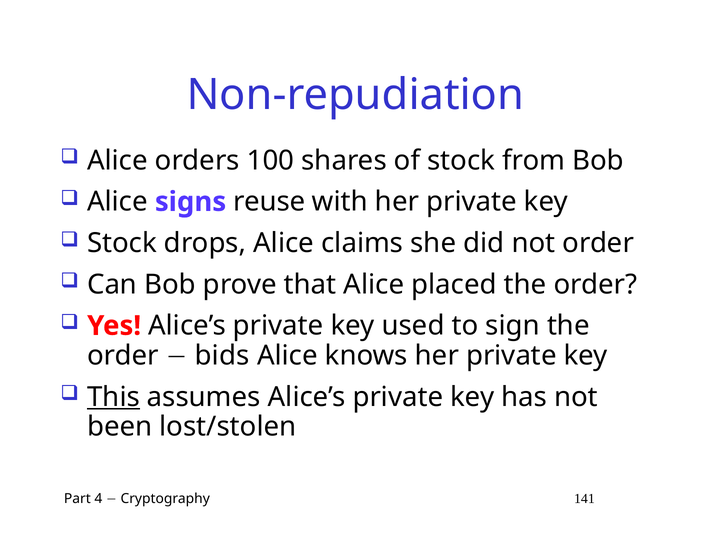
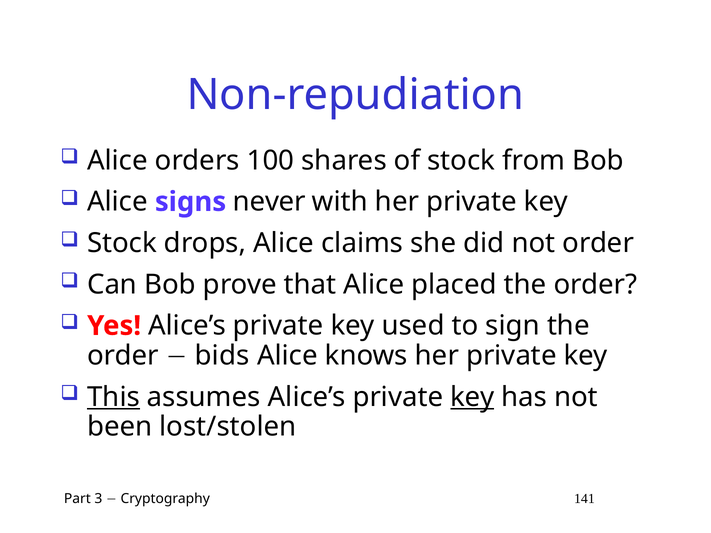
reuse: reuse -> never
key at (472, 397) underline: none -> present
4: 4 -> 3
